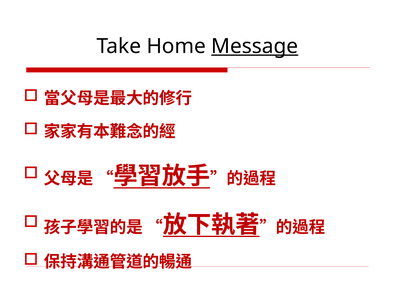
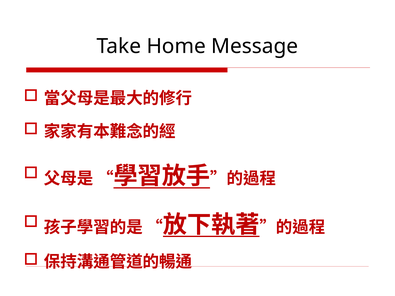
Message underline: present -> none
